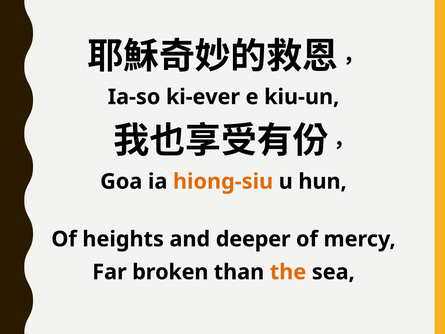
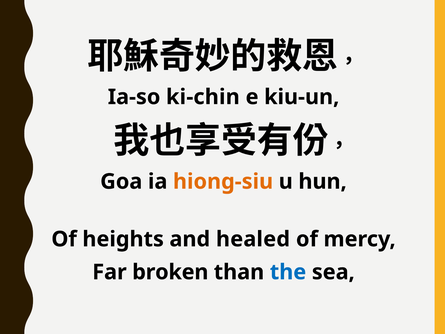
ki-ever: ki-ever -> ki-chin
deeper: deeper -> healed
the colour: orange -> blue
